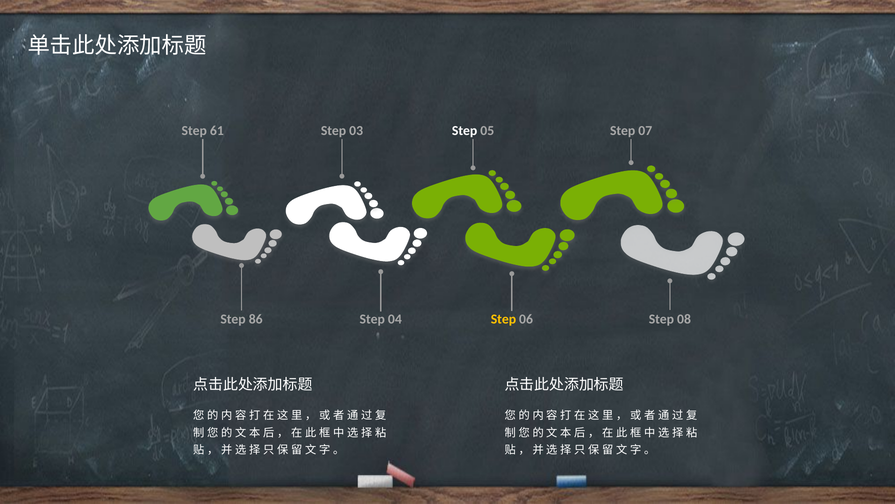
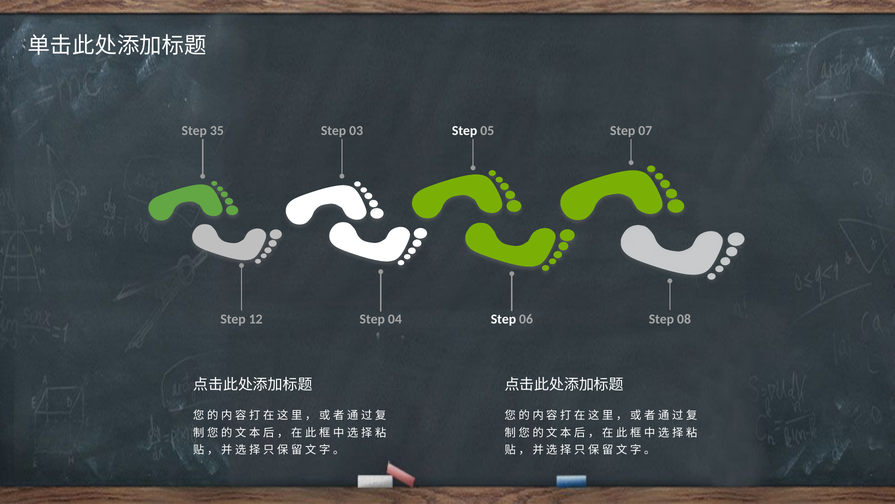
61: 61 -> 35
86: 86 -> 12
Step at (503, 319) colour: yellow -> white
